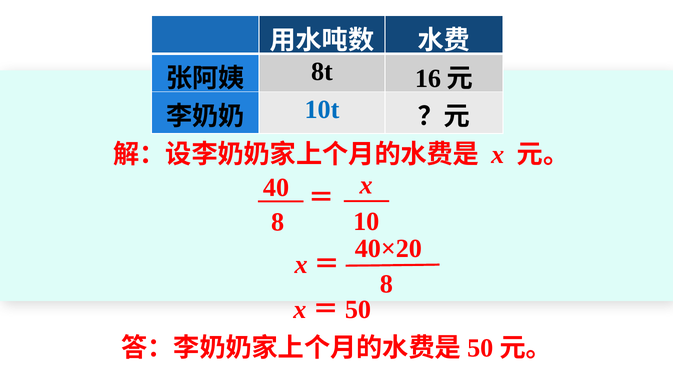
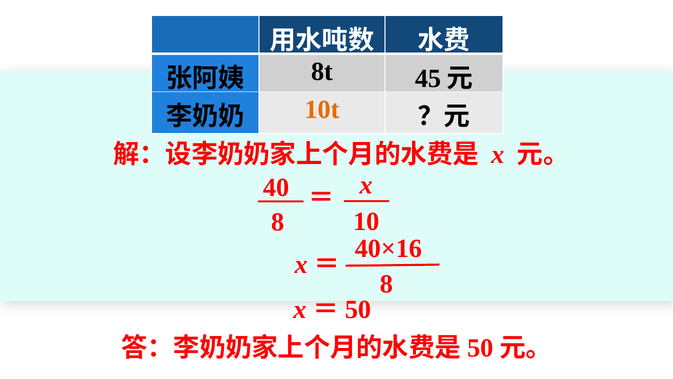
16: 16 -> 45
10t colour: blue -> orange
40×20: 40×20 -> 40×16
